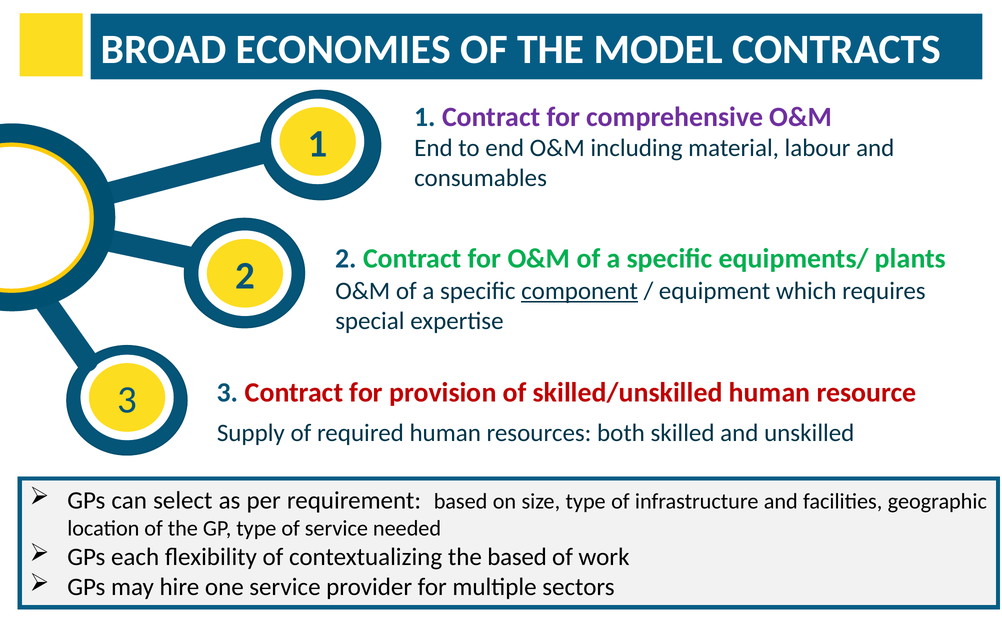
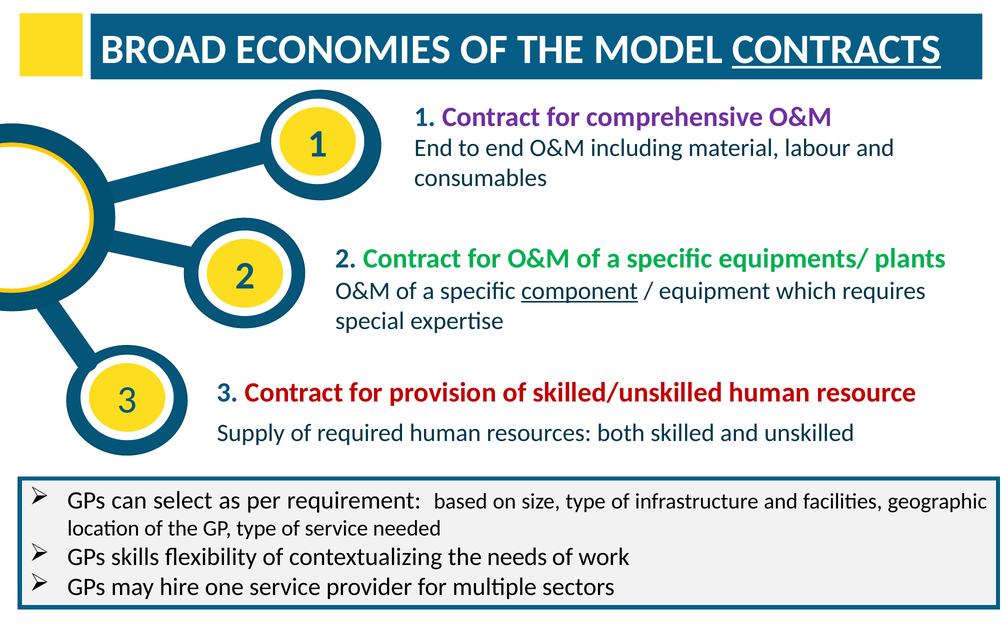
CONTRACTS underline: none -> present
each: each -> skills
the based: based -> needs
